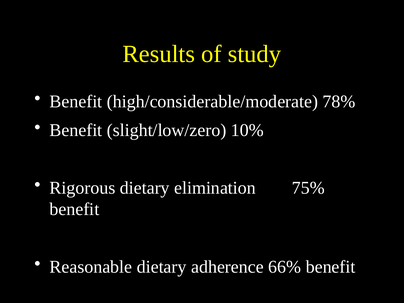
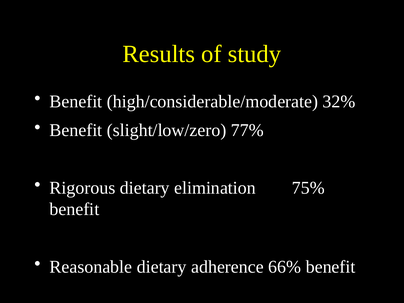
78%: 78% -> 32%
10%: 10% -> 77%
